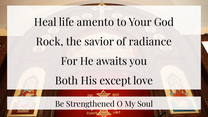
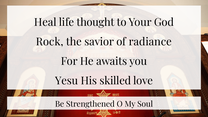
amento: amento -> thought
Both: Both -> Yesu
except: except -> skilled
